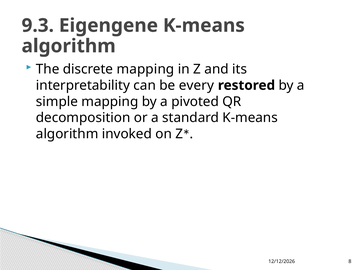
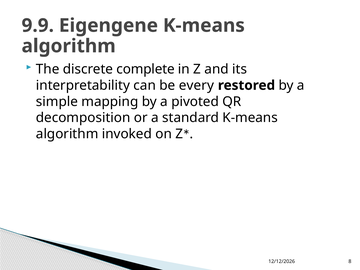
9.3: 9.3 -> 9.9
discrete mapping: mapping -> complete
